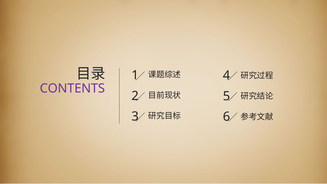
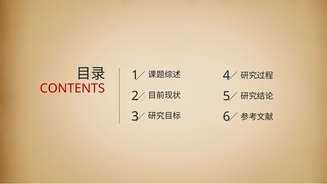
CONTENTS colour: purple -> red
